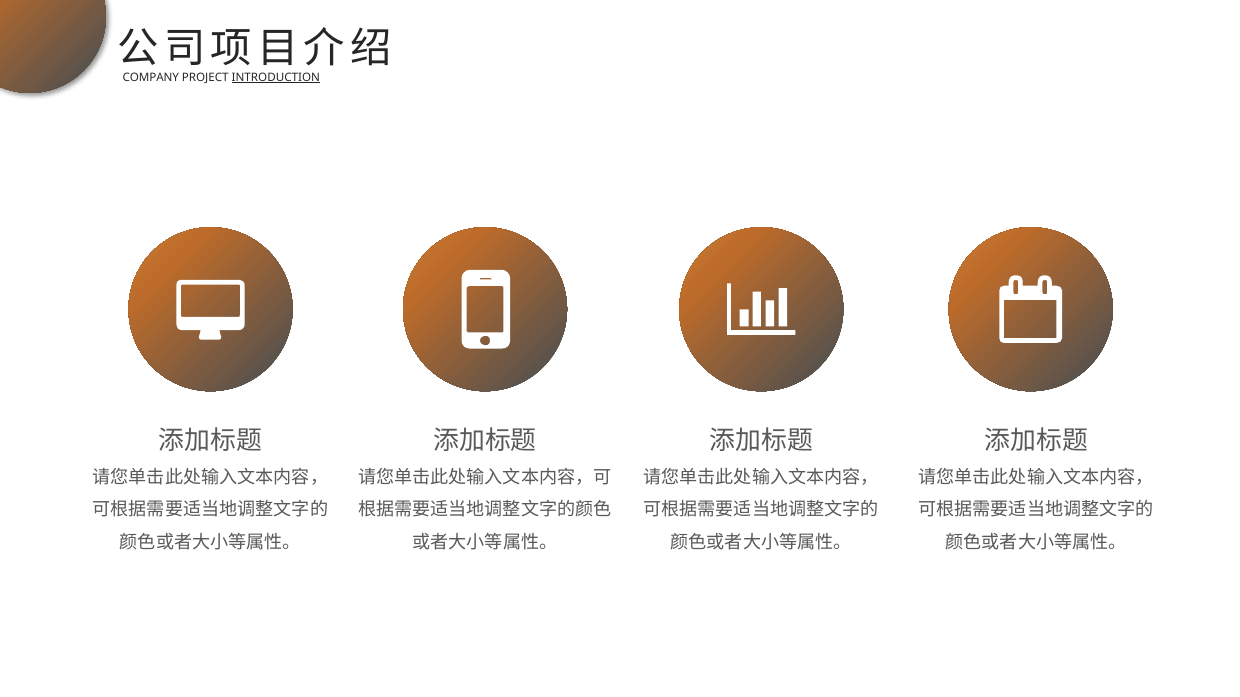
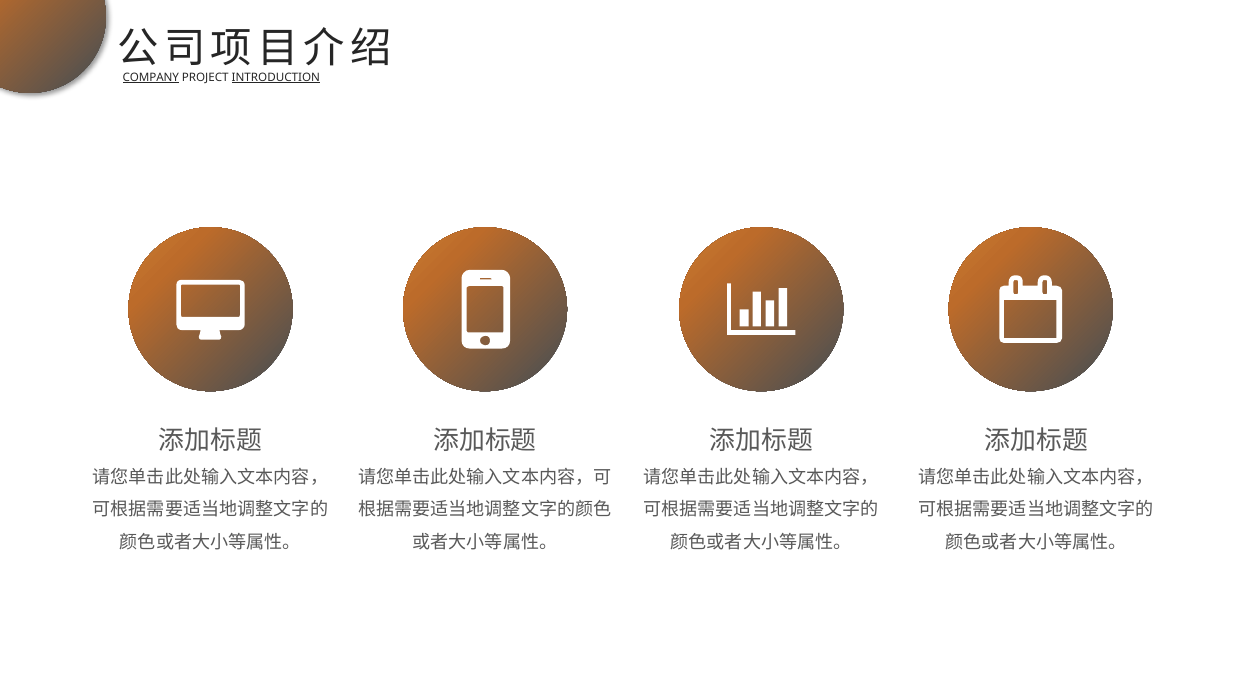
COMPANY underline: none -> present
